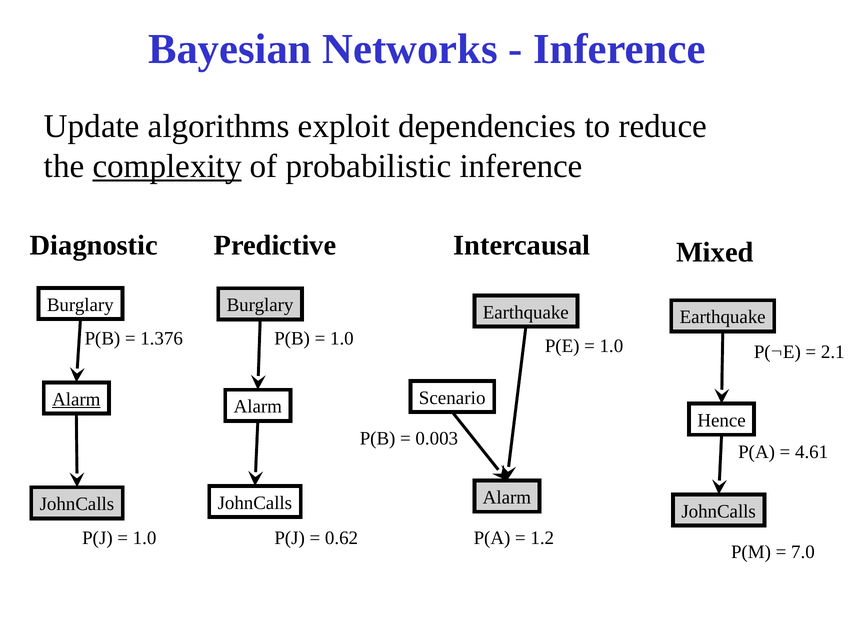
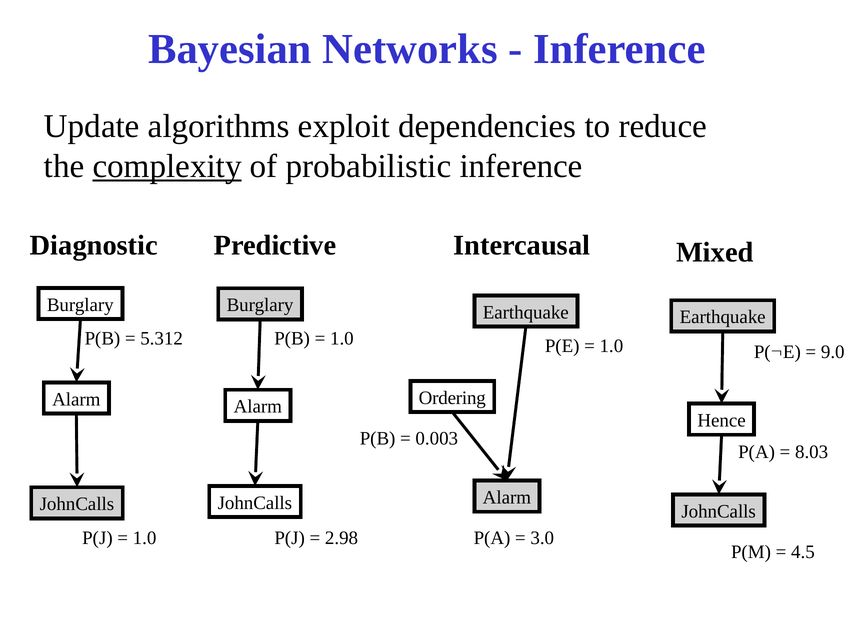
1.376: 1.376 -> 5.312
2.1: 2.1 -> 9.0
Scenario: Scenario -> Ordering
Alarm at (76, 399) underline: present -> none
4.61: 4.61 -> 8.03
0.62: 0.62 -> 2.98
1.2: 1.2 -> 3.0
7.0: 7.0 -> 4.5
